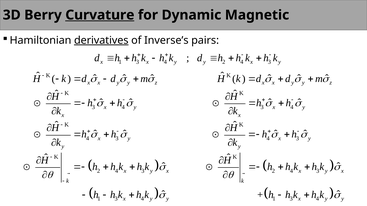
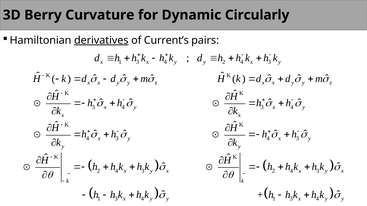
Curvature underline: present -> none
Magnetic: Magnetic -> Circularly
Inverse’s: Inverse’s -> Current’s
